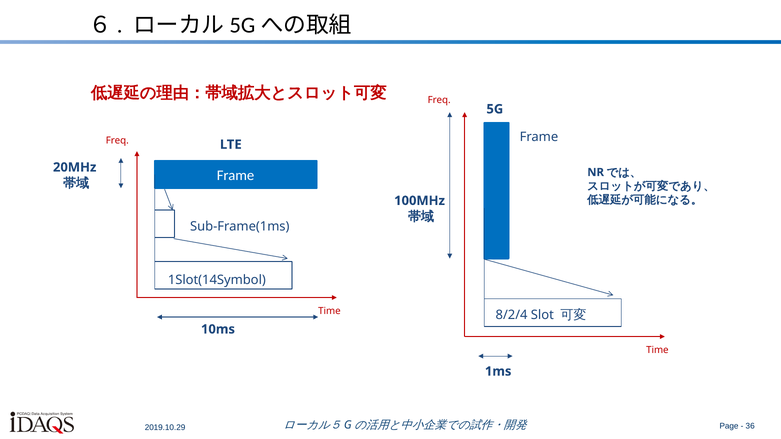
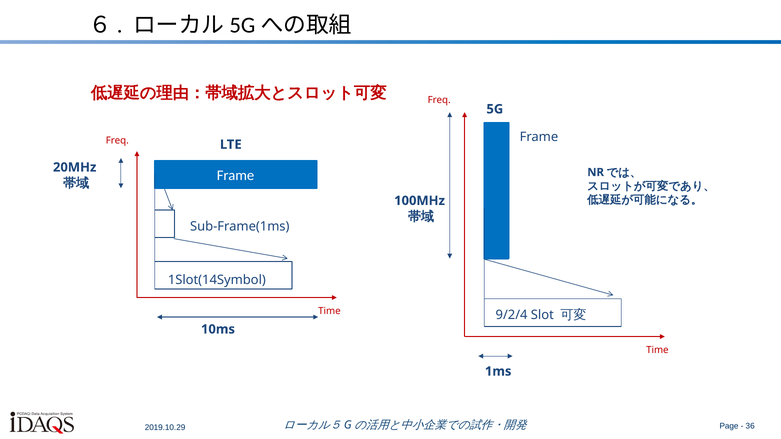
8/2/4: 8/2/4 -> 9/2/4
